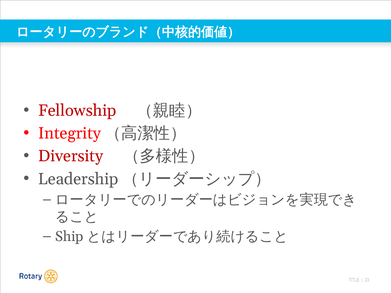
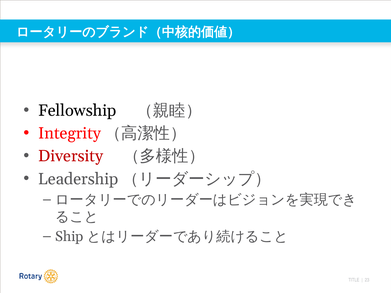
Fellowship colour: red -> black
